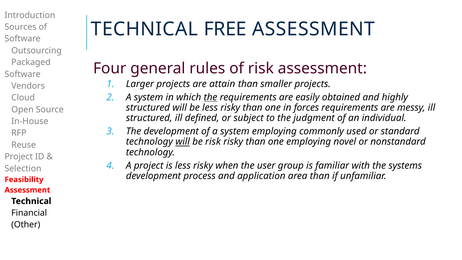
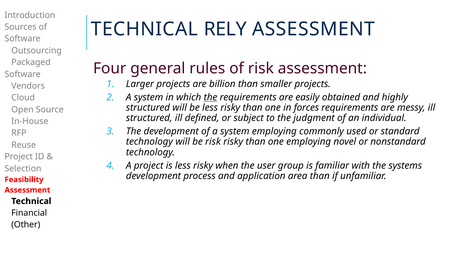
FREE: FREE -> RELY
attain: attain -> billion
will at (183, 142) underline: present -> none
